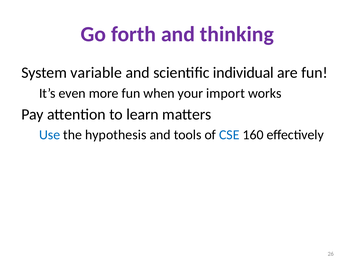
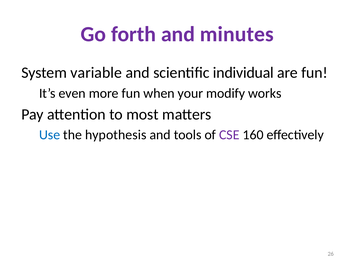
thinking: thinking -> minutes
import: import -> modify
learn: learn -> most
CSE colour: blue -> purple
